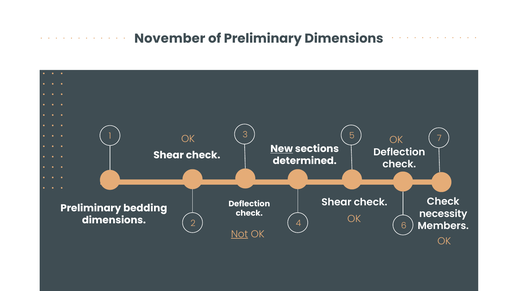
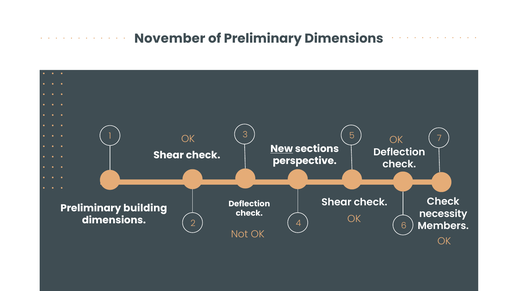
determined: determined -> perspective
bedding: bedding -> building
Not underline: present -> none
